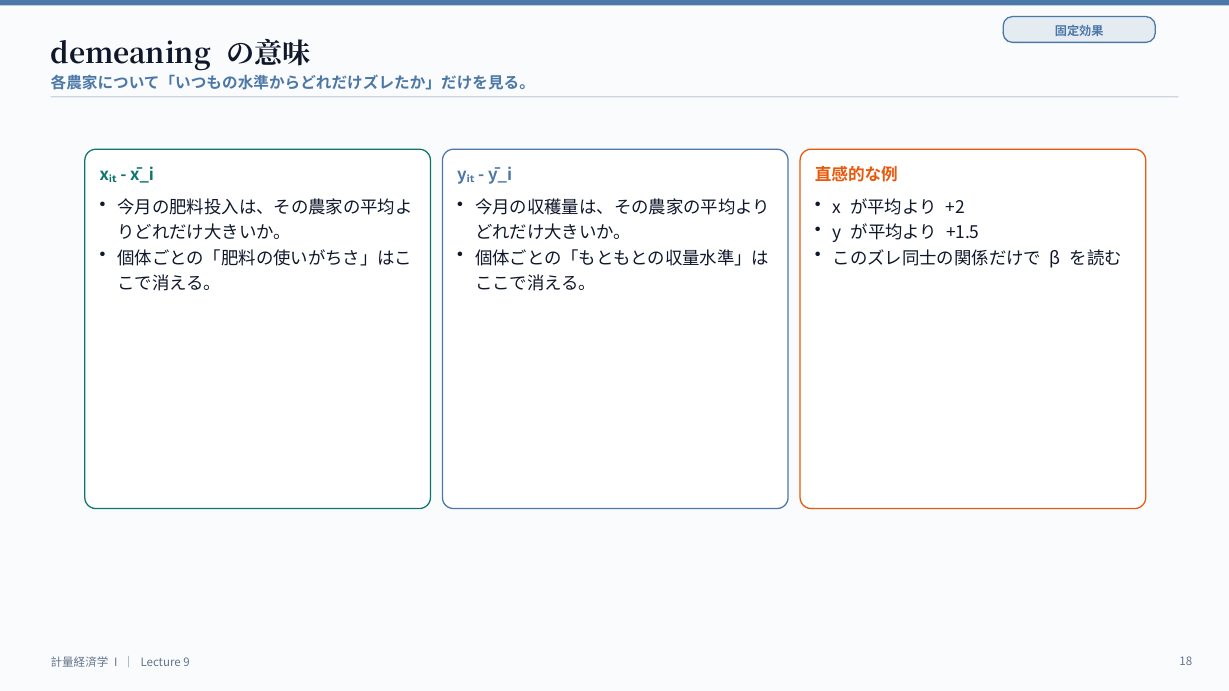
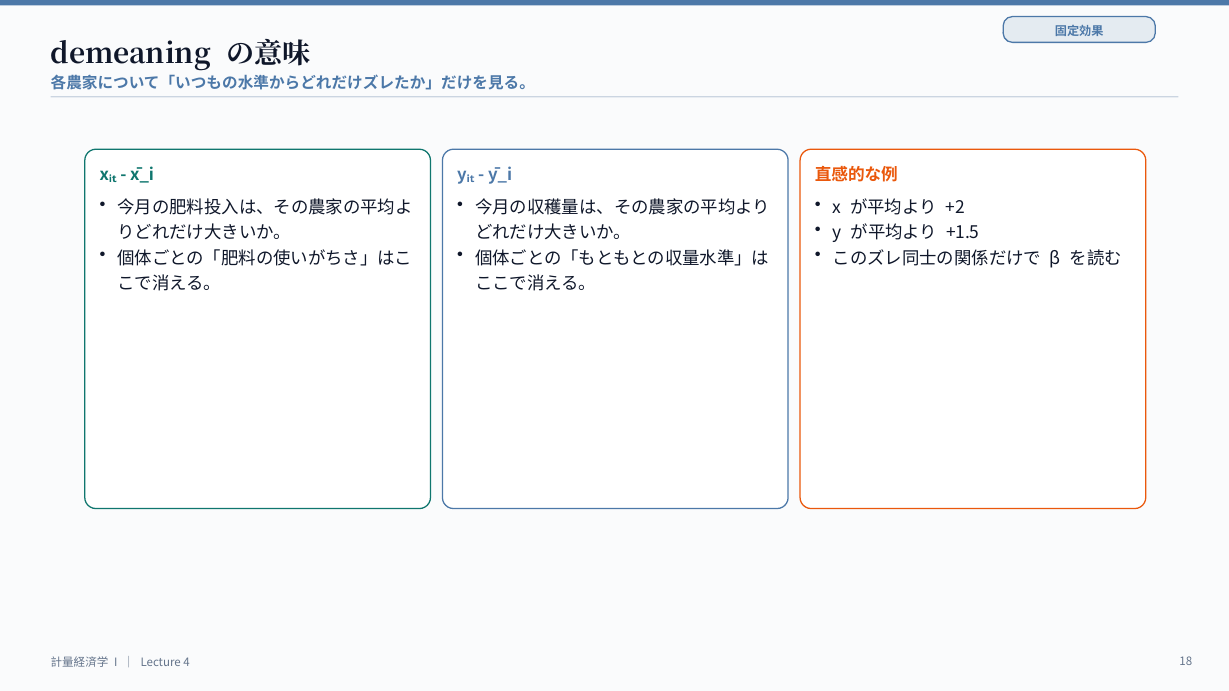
9: 9 -> 4
